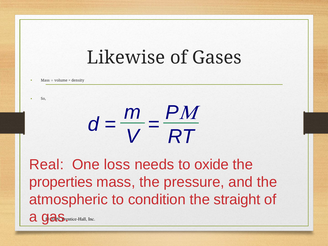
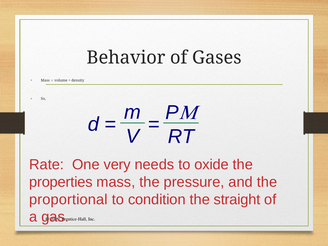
Likewise: Likewise -> Behavior
Real: Real -> Rate
loss: loss -> very
atmospheric: atmospheric -> proportional
